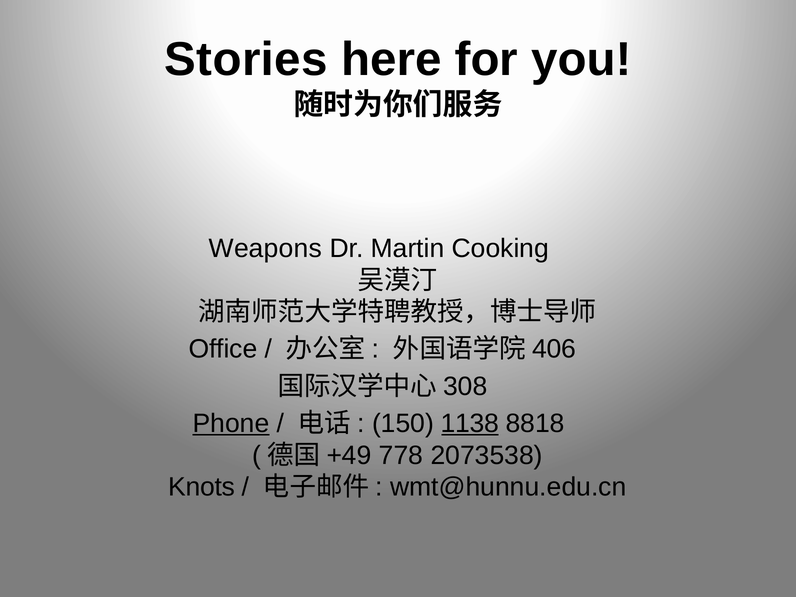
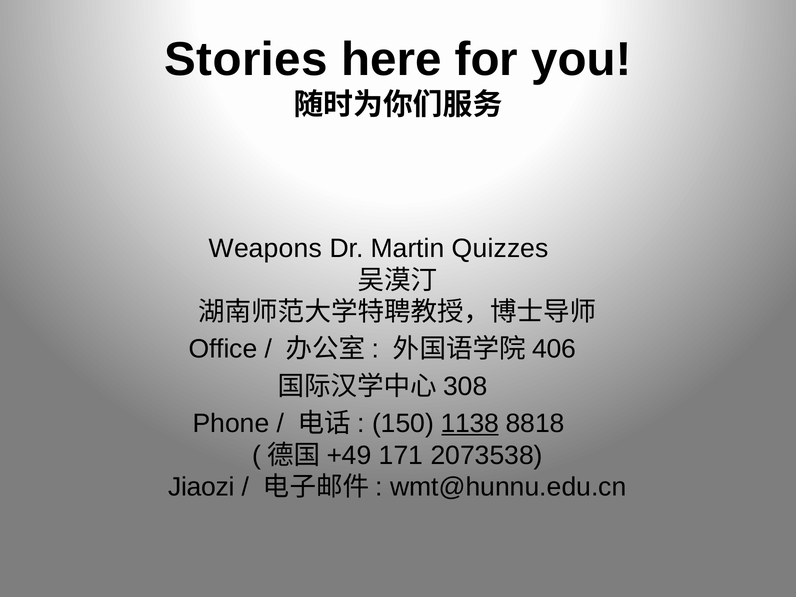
Cooking: Cooking -> Quizzes
Phone underline: present -> none
778: 778 -> 171
Knots: Knots -> Jiaozi
